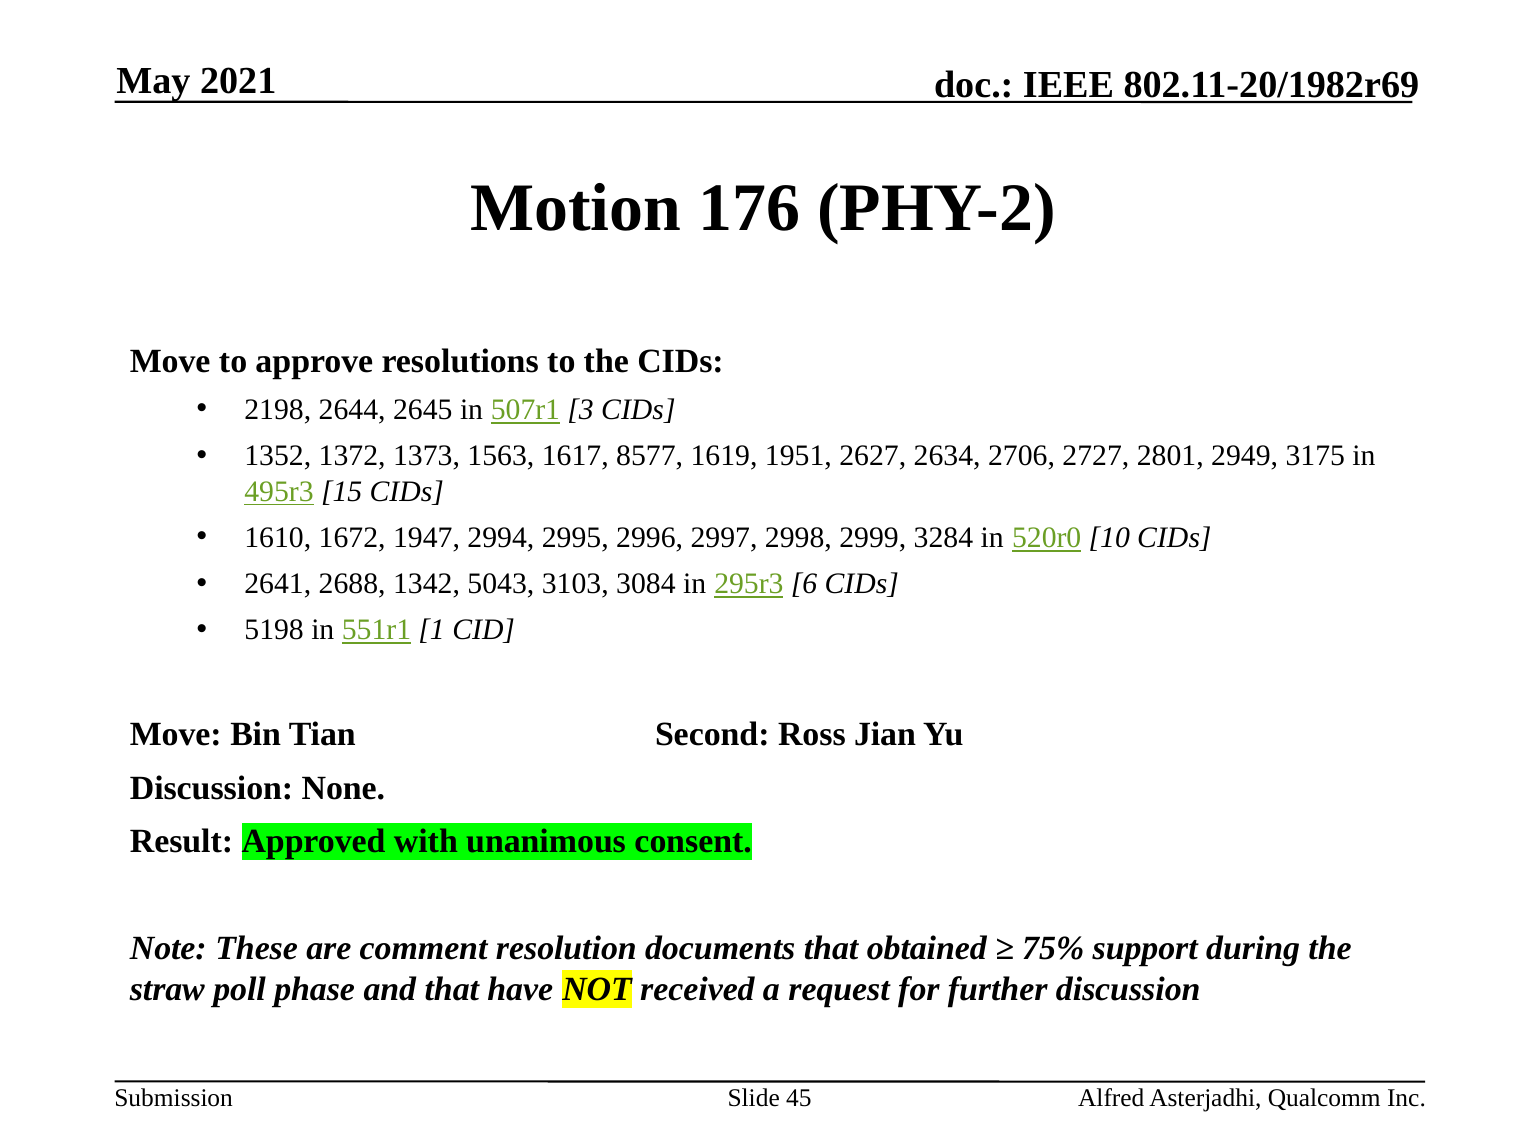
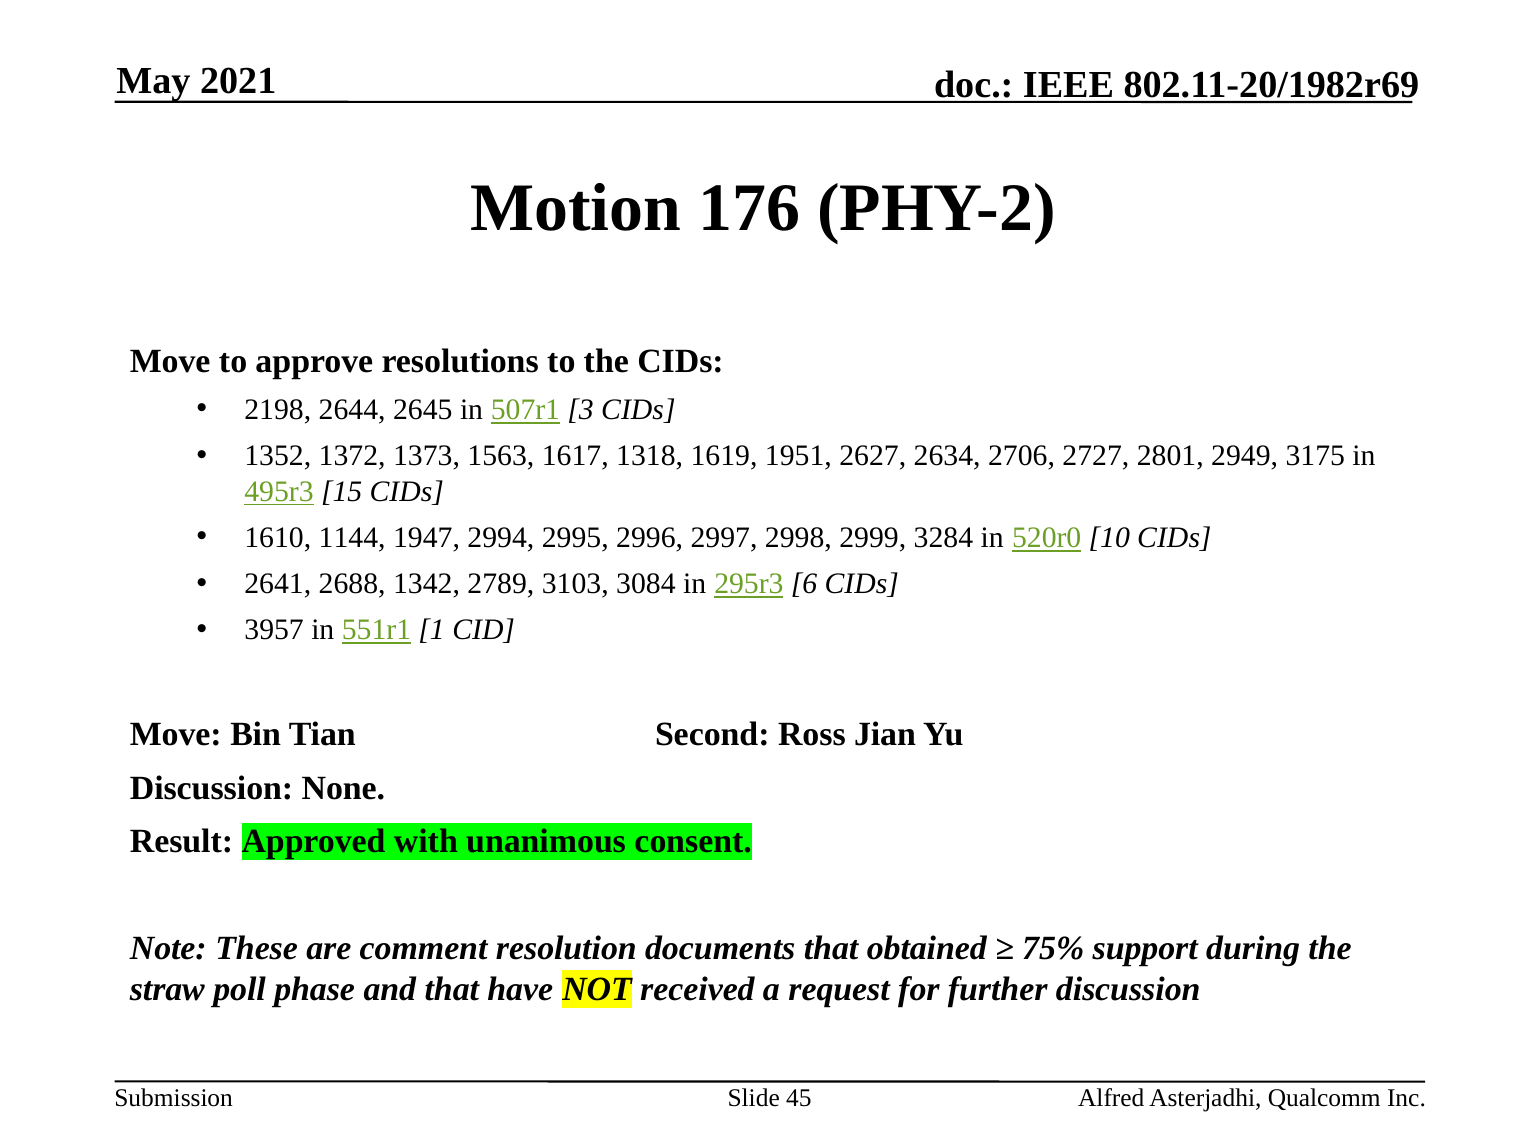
8577: 8577 -> 1318
1672: 1672 -> 1144
5043: 5043 -> 2789
5198: 5198 -> 3957
